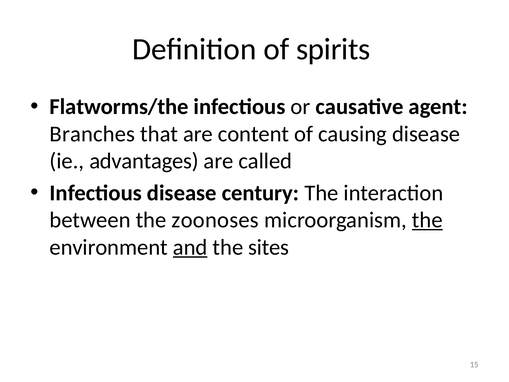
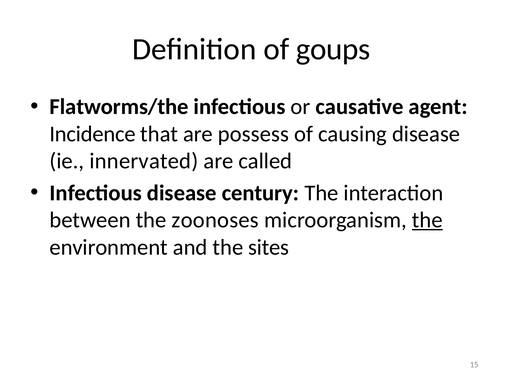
spirits: spirits -> goups
Branches: Branches -> Incidence
content: content -> possess
advantages: advantages -> innervated
and underline: present -> none
